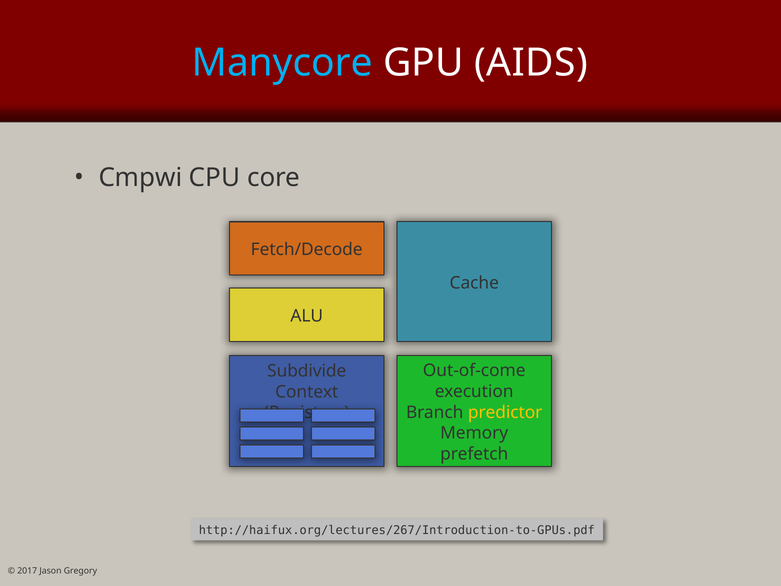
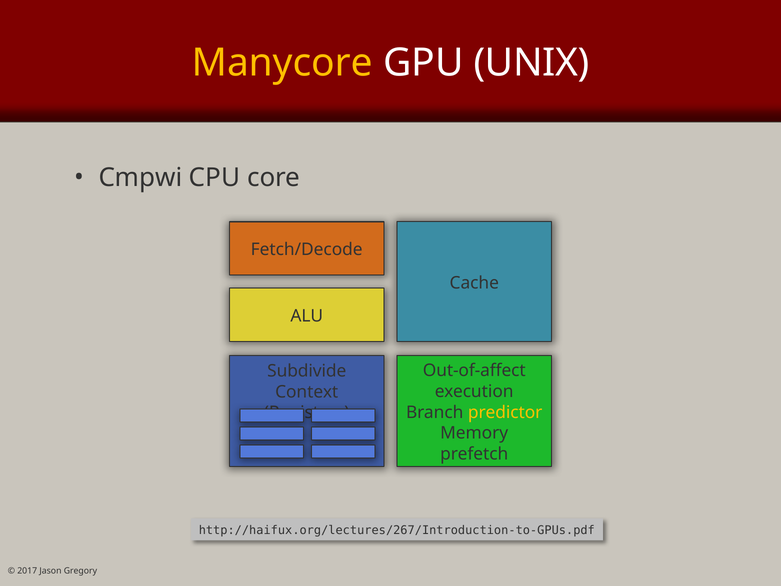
Manycore colour: light blue -> yellow
AIDS: AIDS -> UNIX
Out-of-come: Out-of-come -> Out-of-affect
